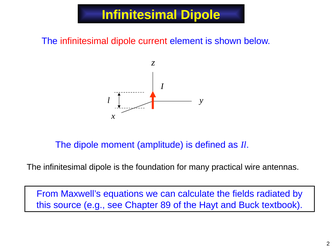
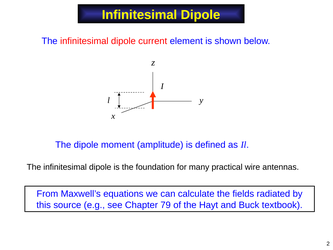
89: 89 -> 79
